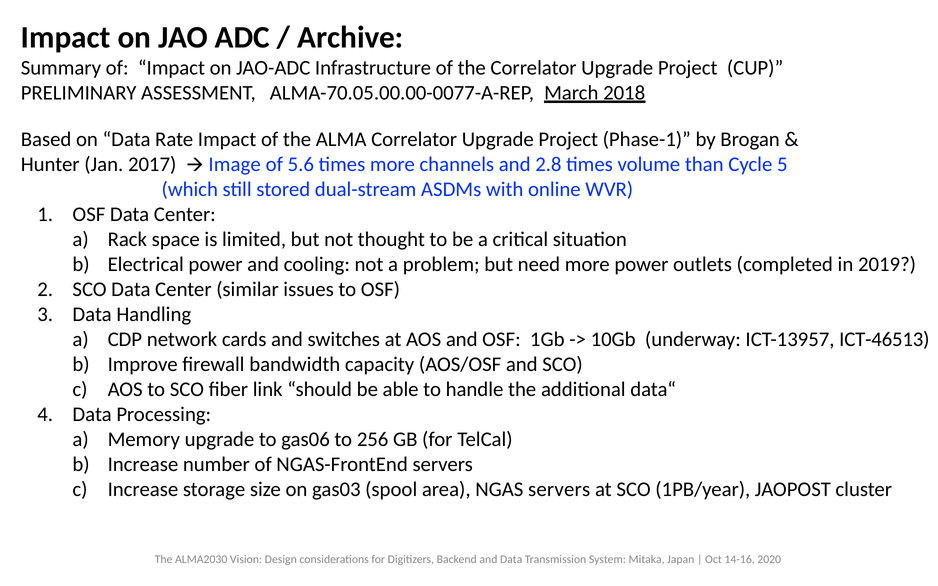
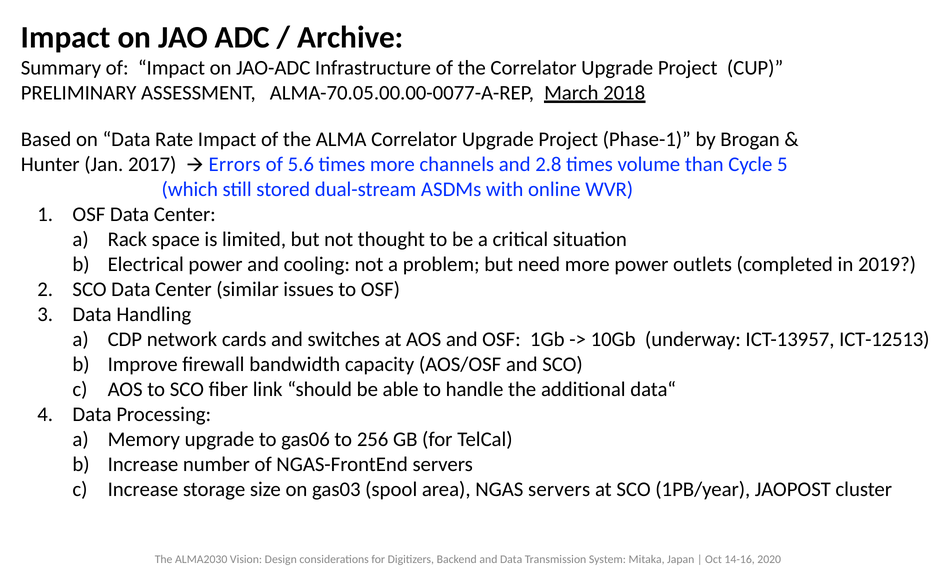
Image: Image -> Errors
ICT-46513: ICT-46513 -> ICT-12513
